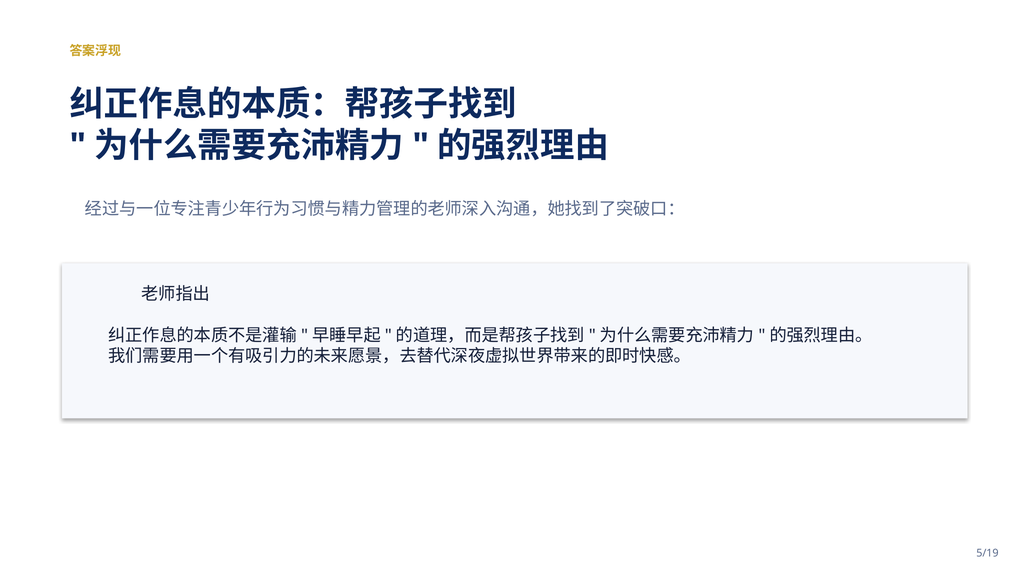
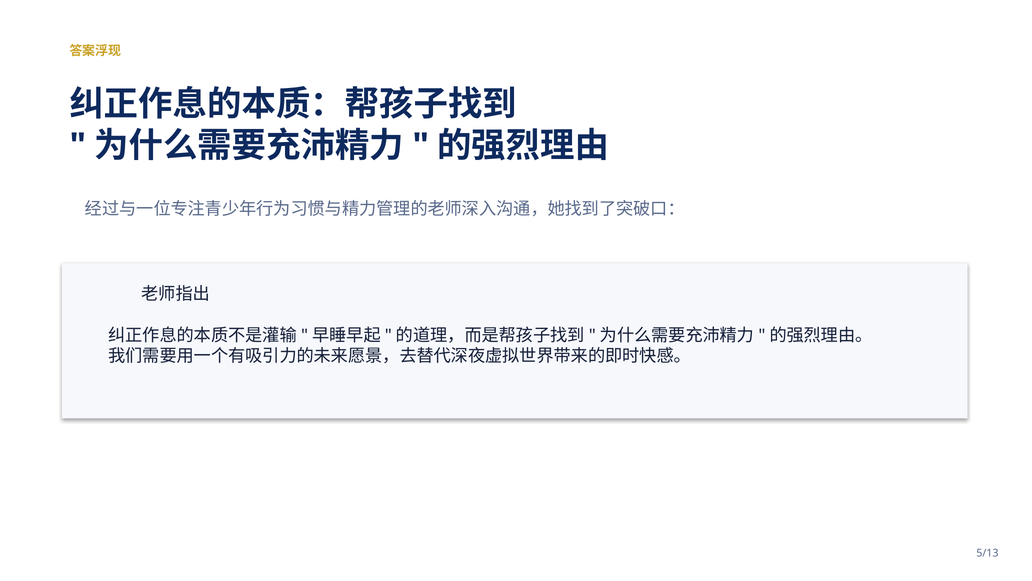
5/19: 5/19 -> 5/13
